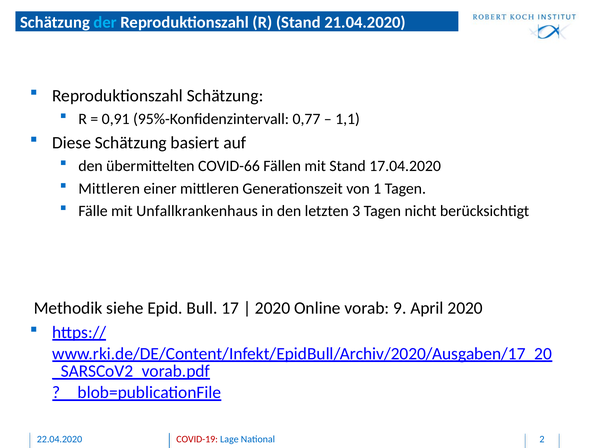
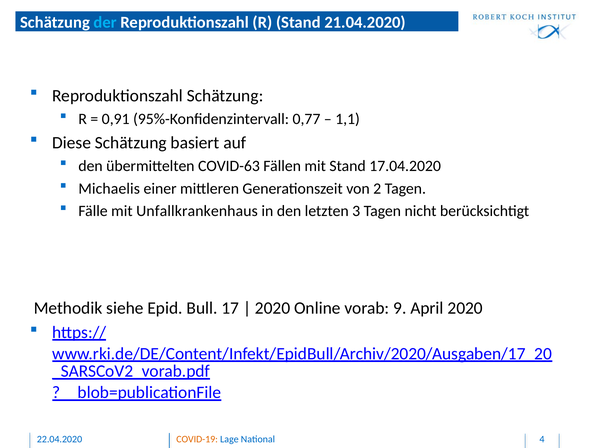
COVID-66: COVID-66 -> COVID-63
Mittleren at (109, 188): Mittleren -> Michaelis
1: 1 -> 2
COVID-19 colour: red -> orange
2: 2 -> 4
